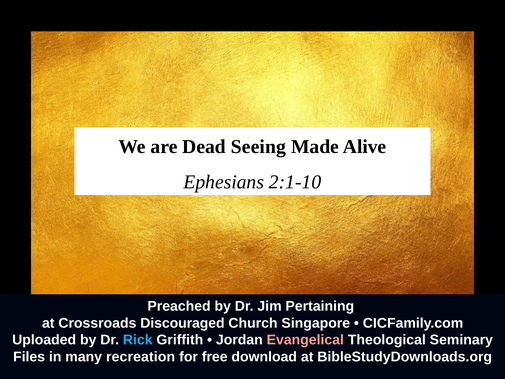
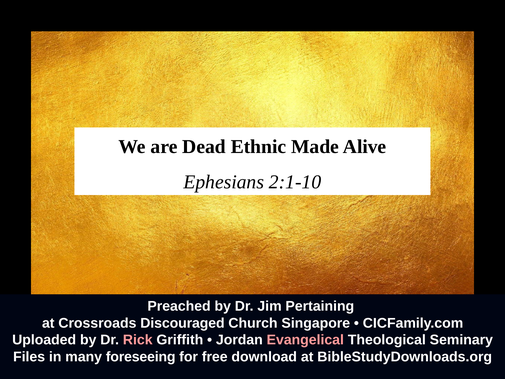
Seeing: Seeing -> Ethnic
Rick colour: light blue -> pink
recreation: recreation -> foreseeing
